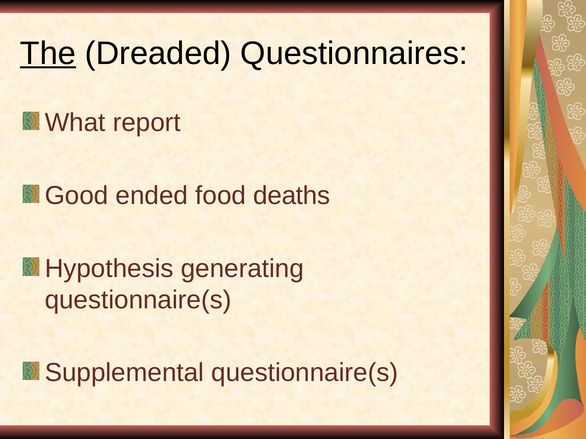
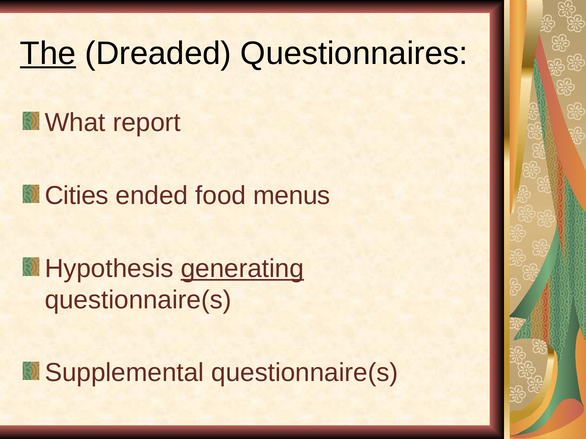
Good: Good -> Cities
deaths: deaths -> menus
generating underline: none -> present
